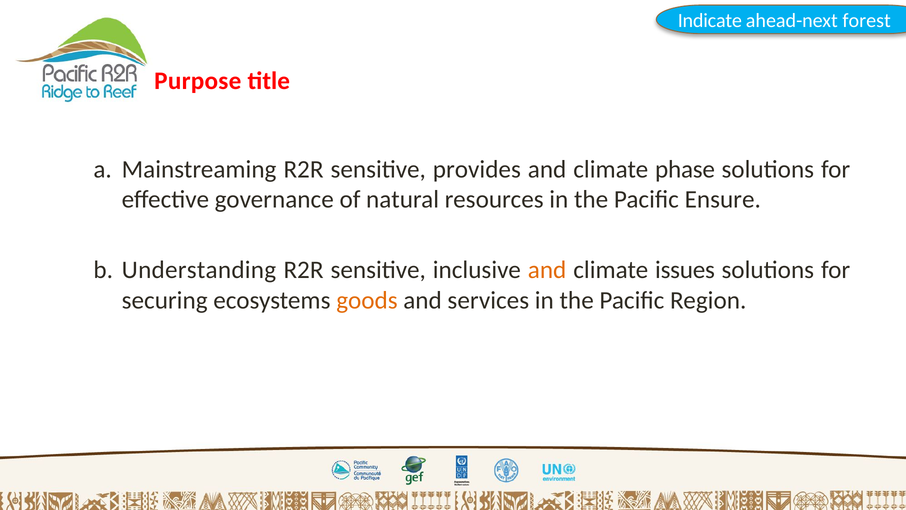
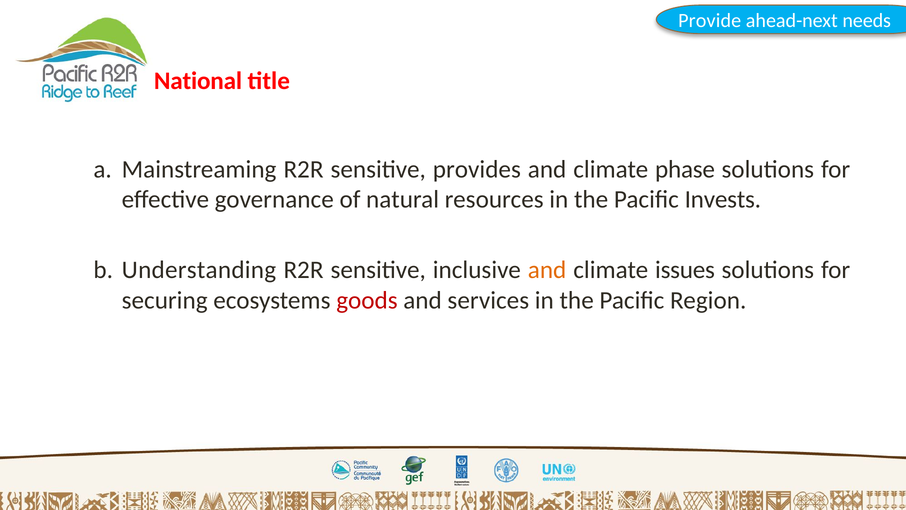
Indicate: Indicate -> Provide
forest: forest -> needs
Purpose: Purpose -> National
Ensure: Ensure -> Invests
goods colour: orange -> red
